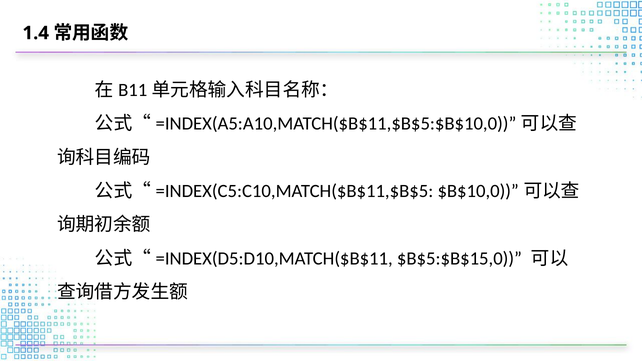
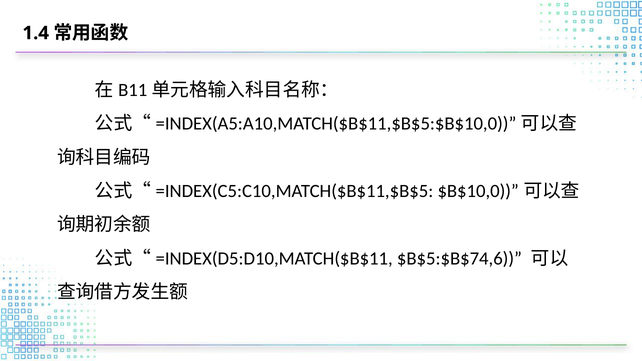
$B$5:$B$15,0: $B$5:$B$15,0 -> $B$5:$B$74,6
